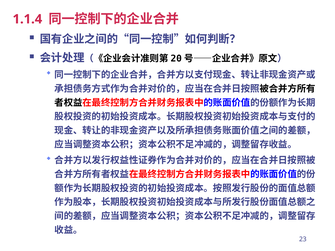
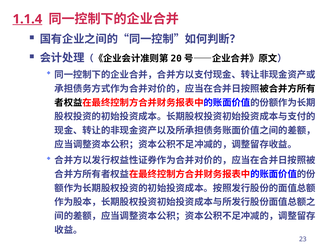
1.1.4 underline: none -> present
